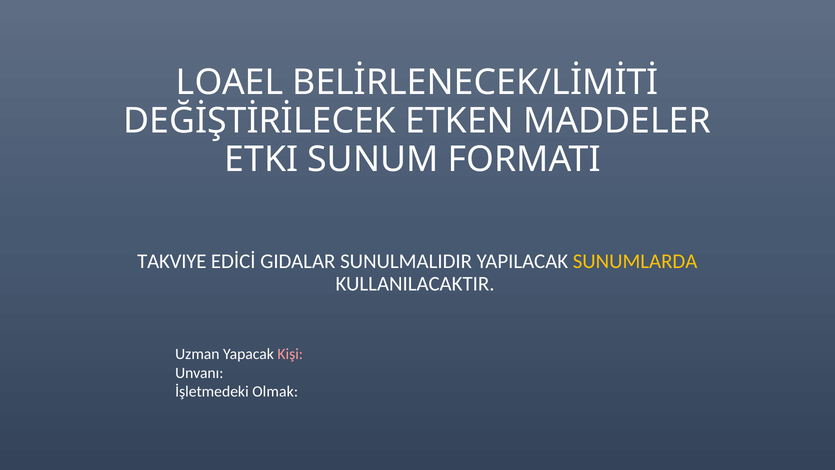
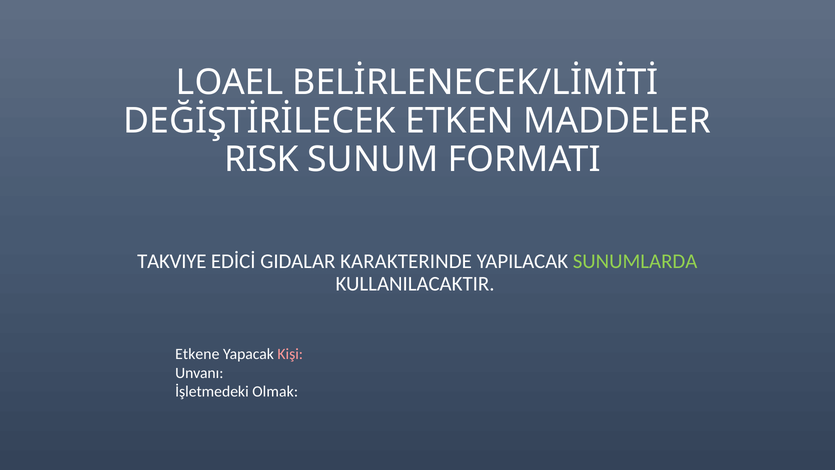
ETKI: ETKI -> RISK
SUNULMALIDIR: SUNULMALIDIR -> KARAKTERINDE
SUNUMLARDA colour: yellow -> light green
Uzman: Uzman -> Etkene
